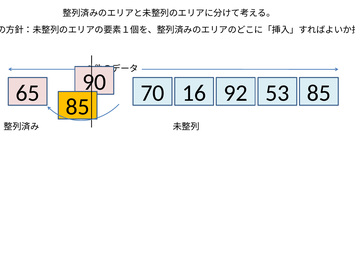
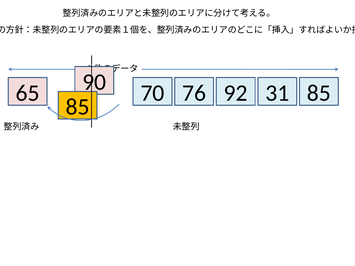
16: 16 -> 76
53: 53 -> 31
